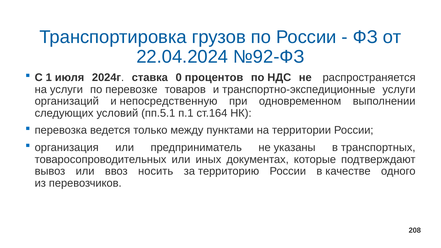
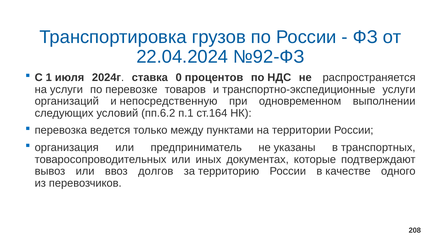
пп.5.1: пп.5.1 -> пп.6.2
носить: носить -> долгов
